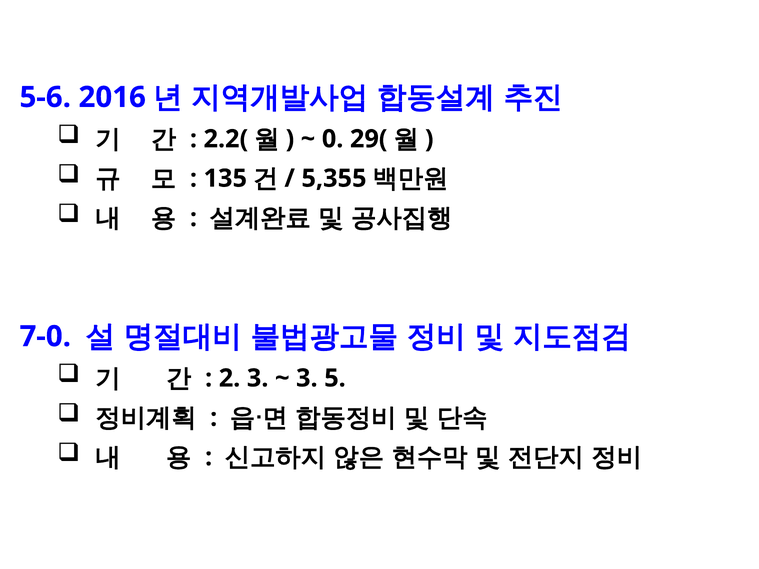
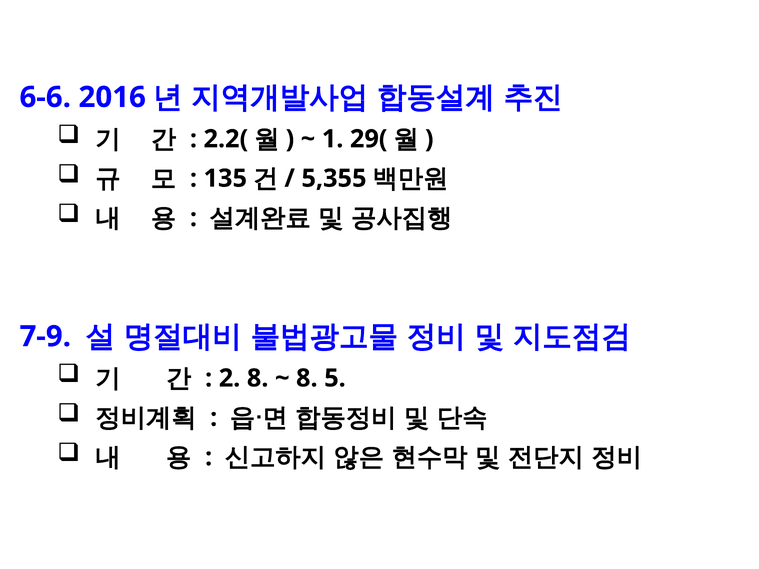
5-6: 5-6 -> 6-6
0: 0 -> 1
7-0: 7-0 -> 7-9
2 3: 3 -> 8
3 at (307, 378): 3 -> 8
